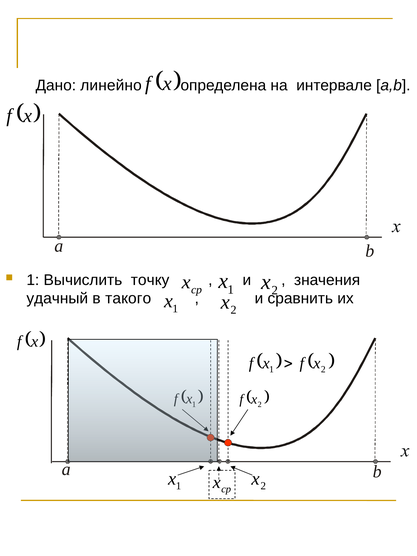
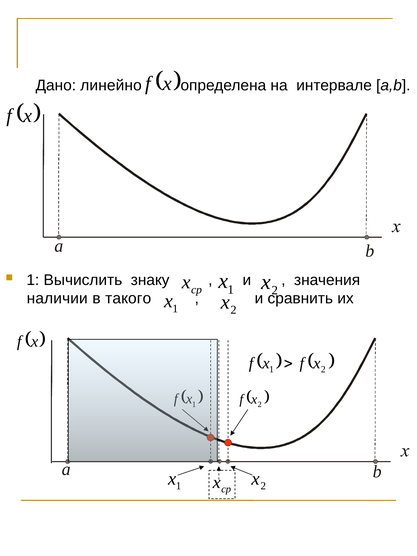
точку: точку -> знаку
удачный: удачный -> наличии
